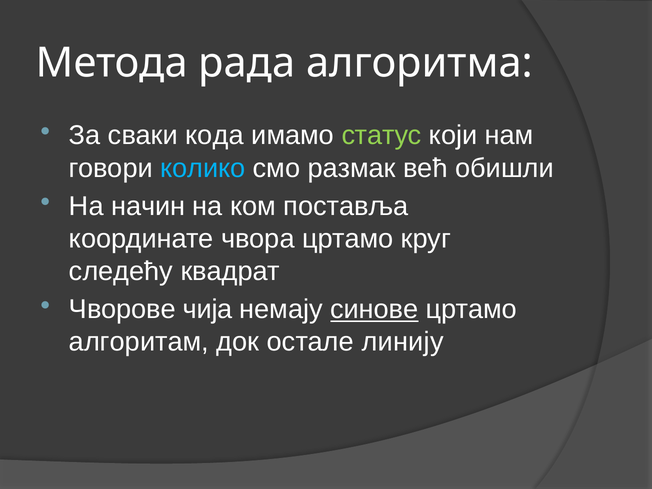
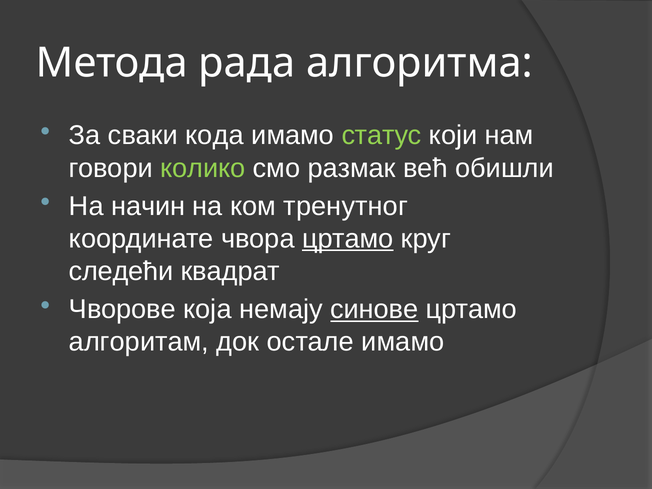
колико colour: light blue -> light green
поставља: поставља -> тренутног
цртамо at (348, 239) underline: none -> present
следећу: следећу -> следећи
чија: чија -> која
остале линију: линију -> имамо
